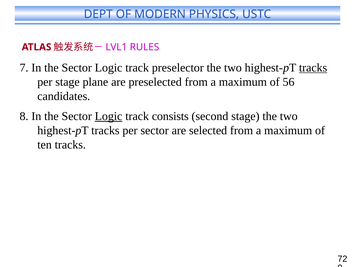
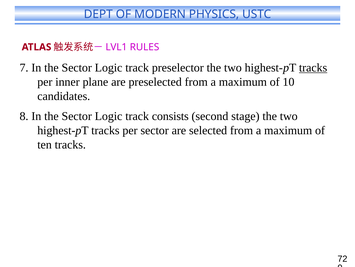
per stage: stage -> inner
56: 56 -> 10
Logic at (109, 116) underline: present -> none
